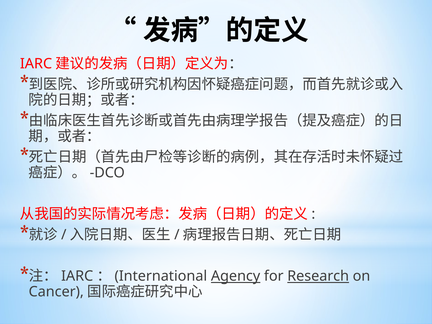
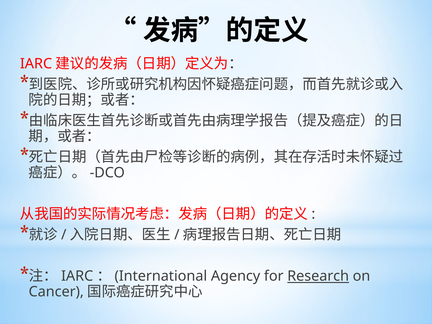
Agency underline: present -> none
